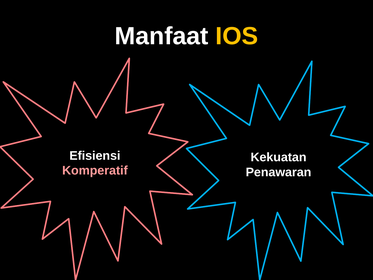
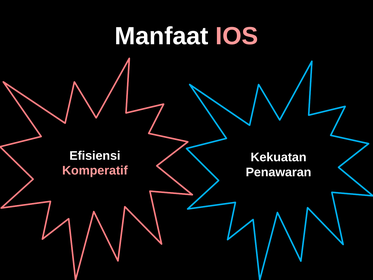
IOS colour: yellow -> pink
